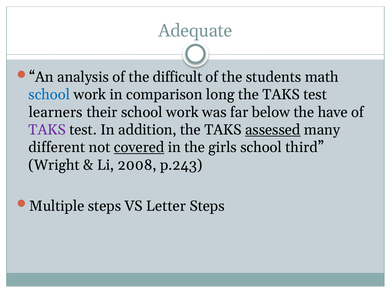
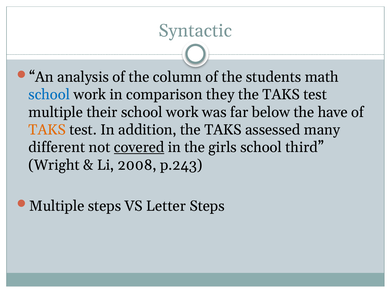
Adequate: Adequate -> Syntactic
difficult: difficult -> column
long: long -> they
learners at (56, 112): learners -> multiple
TAKS at (47, 130) colour: purple -> orange
assessed underline: present -> none
